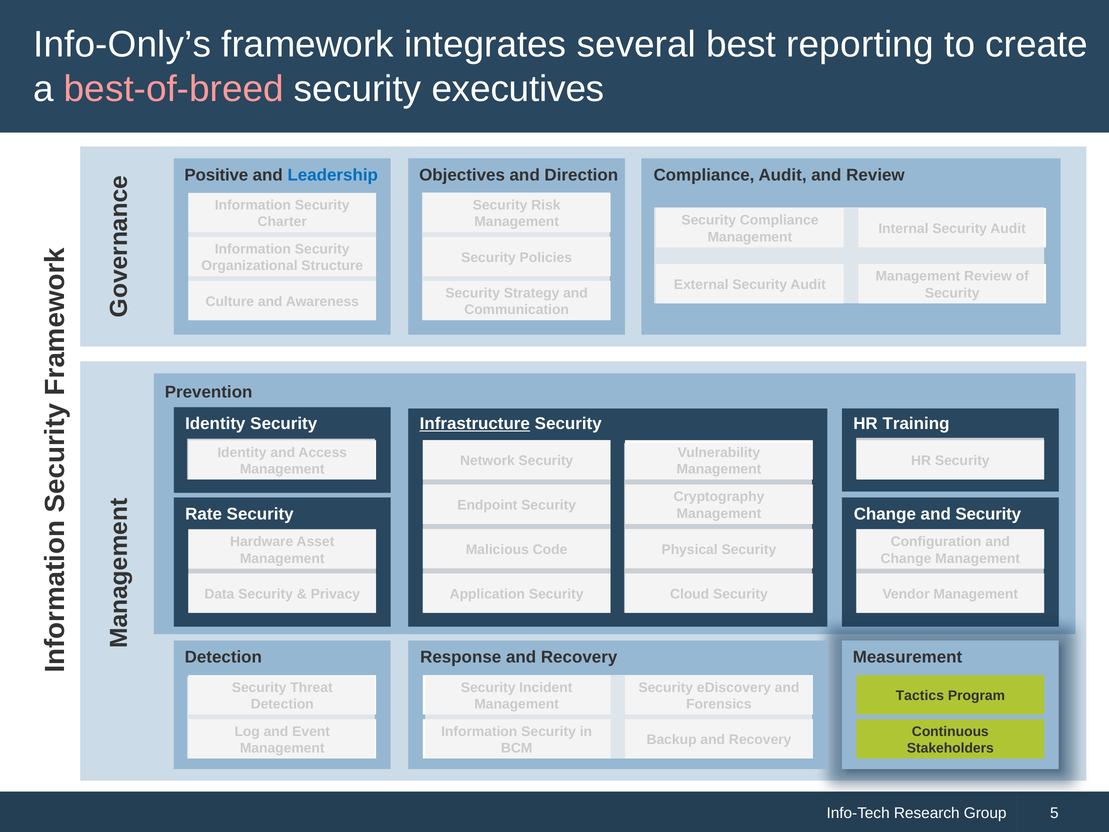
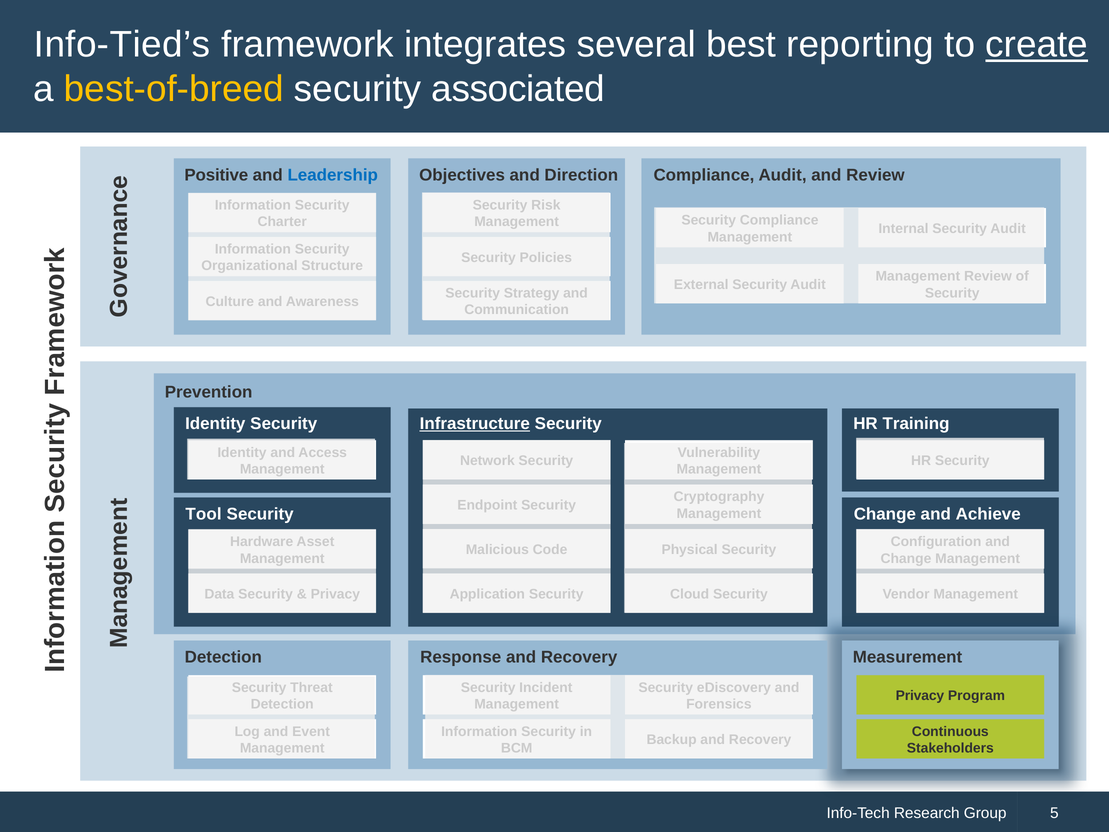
Info-Only’s: Info-Only’s -> Info-Tied’s
create underline: none -> present
best-of-breed colour: pink -> yellow
executives: executives -> associated
Rate: Rate -> Tool
and Security: Security -> Achieve
Tactics at (920, 696): Tactics -> Privacy
